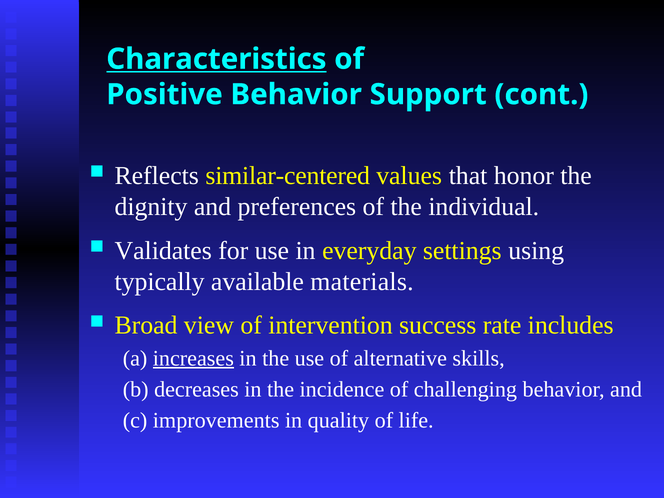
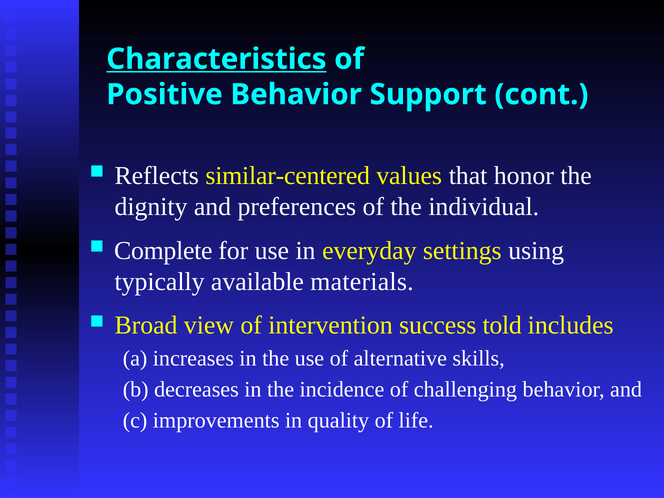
Validates: Validates -> Complete
rate: rate -> told
increases underline: present -> none
